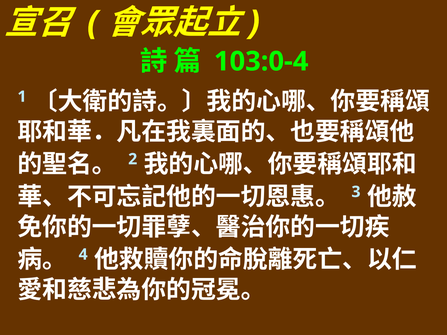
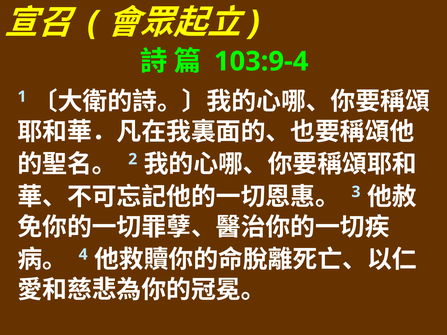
103:0-4: 103:0-4 -> 103:9-4
